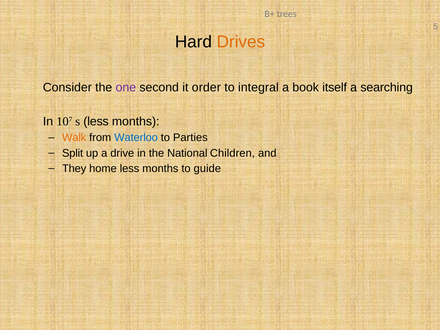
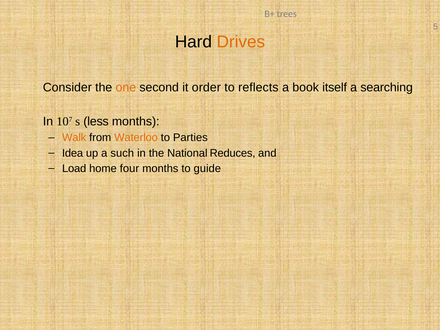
one colour: purple -> orange
integral: integral -> reflects
Waterloo colour: blue -> orange
Split: Split -> Idea
drive: drive -> such
Children: Children -> Reduces
They: They -> Load
home less: less -> four
